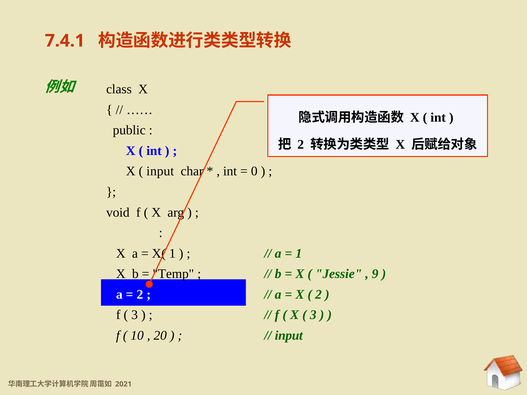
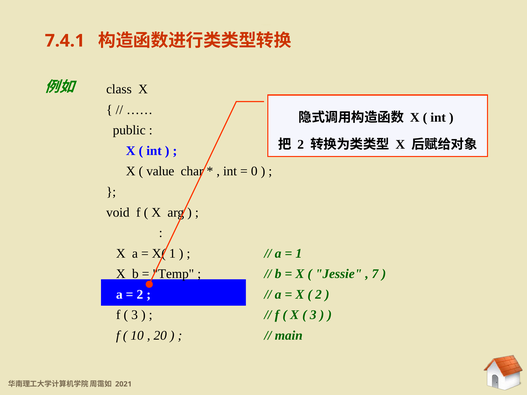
input at (160, 171): input -> value
9: 9 -> 7
input at (289, 336): input -> main
